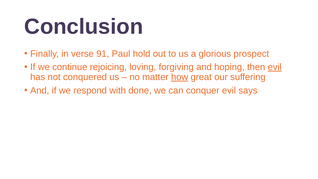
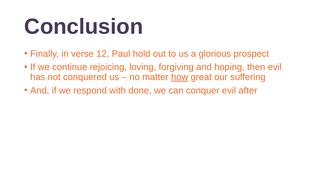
91: 91 -> 12
evil at (275, 67) underline: present -> none
says: says -> after
